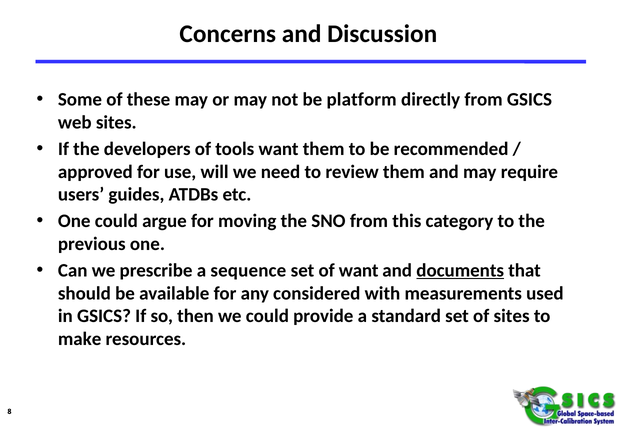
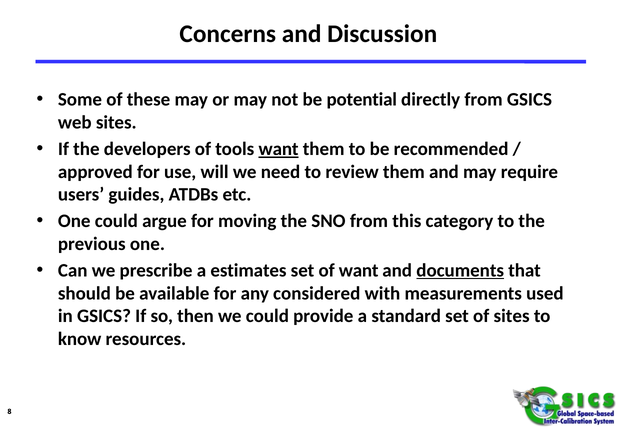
platform: platform -> potential
want at (279, 149) underline: none -> present
sequence: sequence -> estimates
make: make -> know
